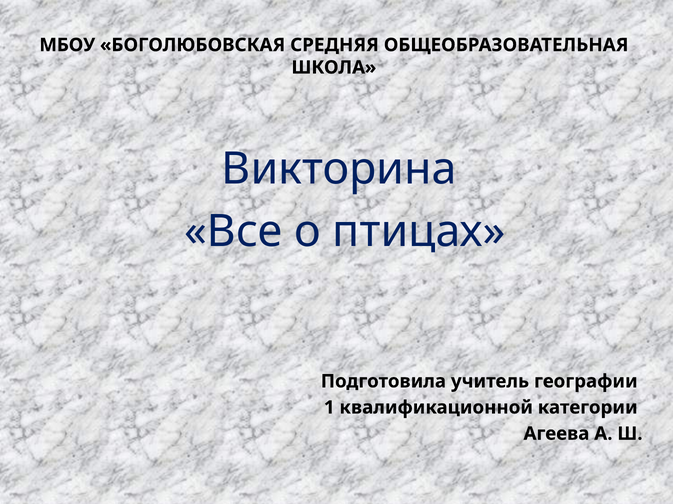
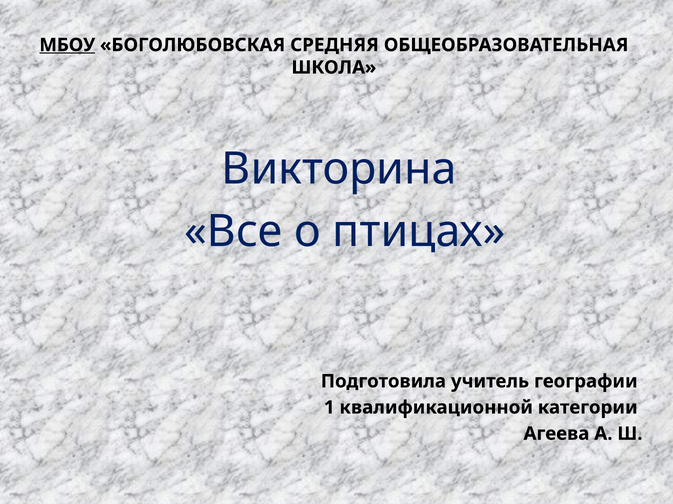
МБОУ underline: none -> present
